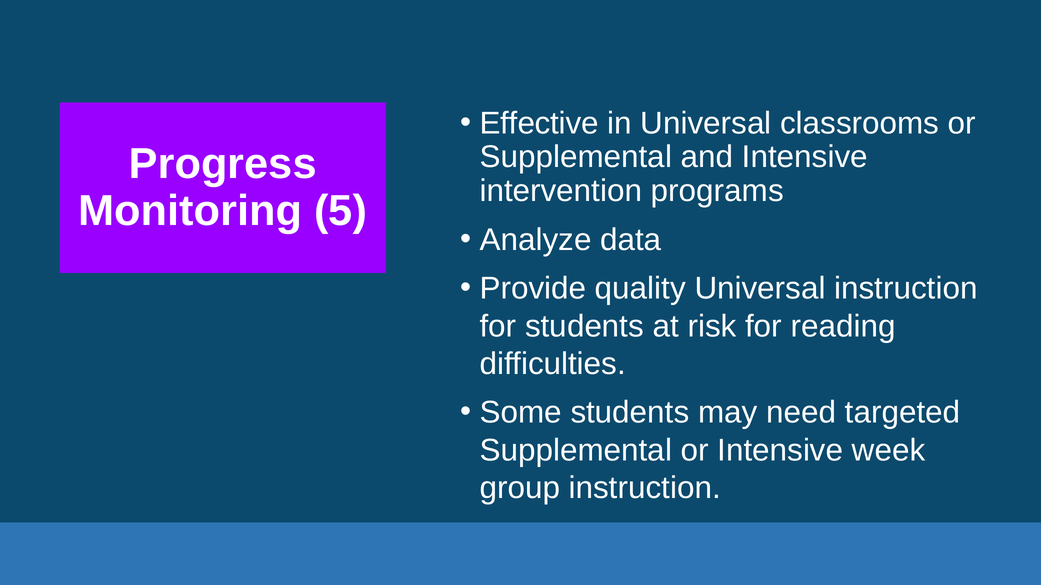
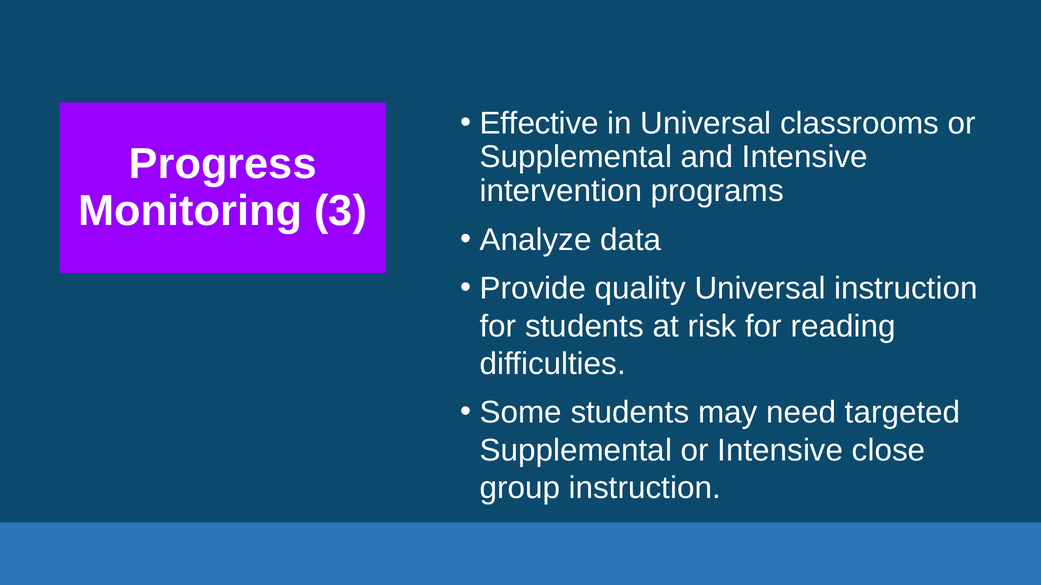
5: 5 -> 3
week: week -> close
